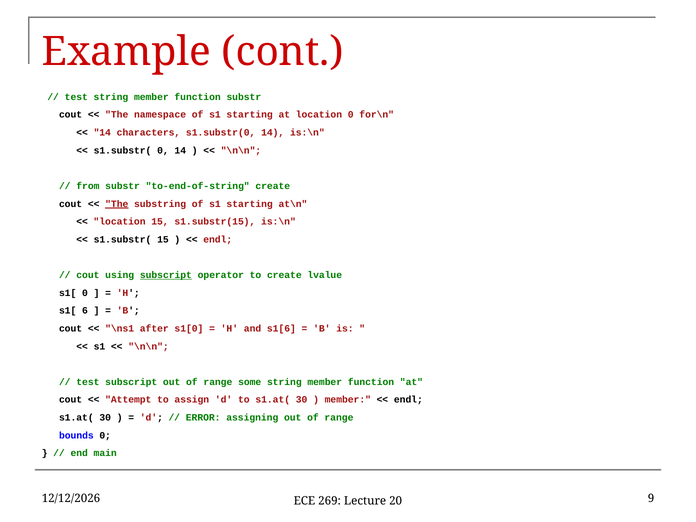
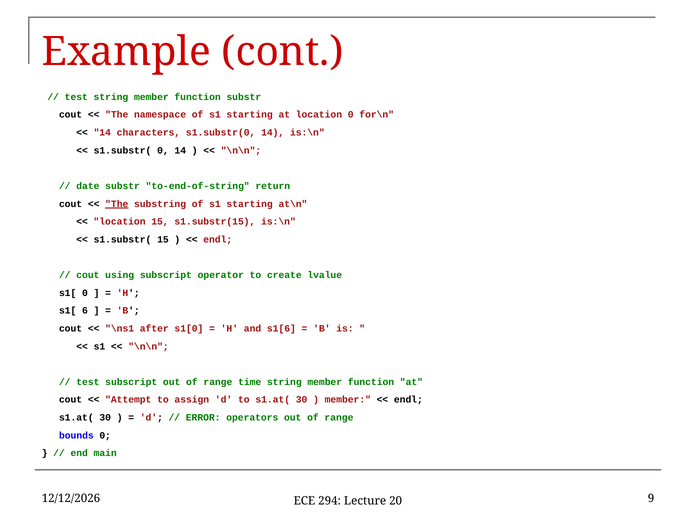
from: from -> date
to-end-of-string create: create -> return
subscript at (166, 275) underline: present -> none
some: some -> time
assigning: assigning -> operators
269: 269 -> 294
